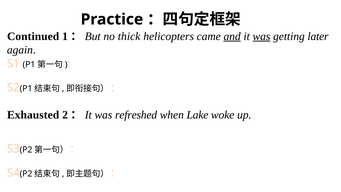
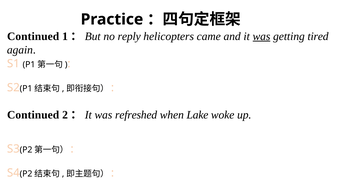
thick: thick -> reply
and underline: present -> none
later: later -> tired
Exhausted at (33, 115): Exhausted -> Continued
